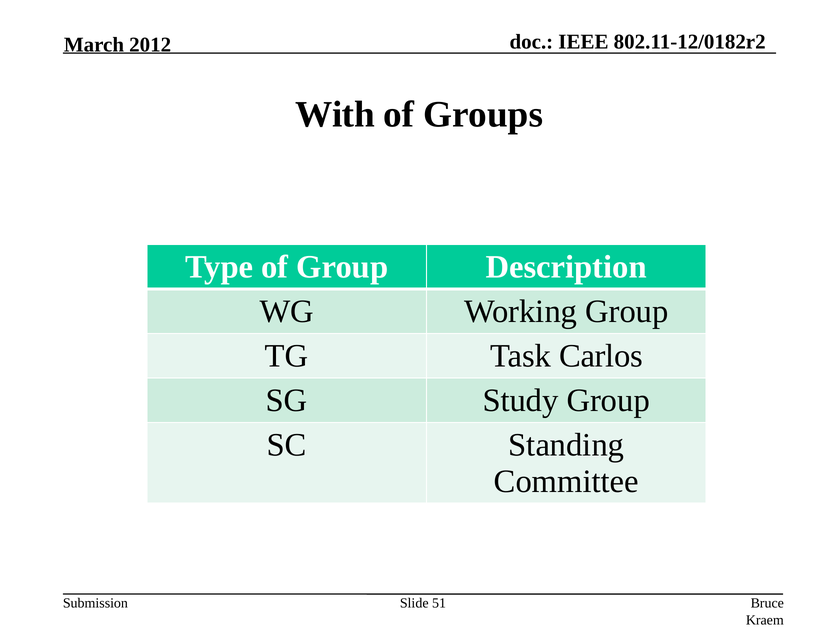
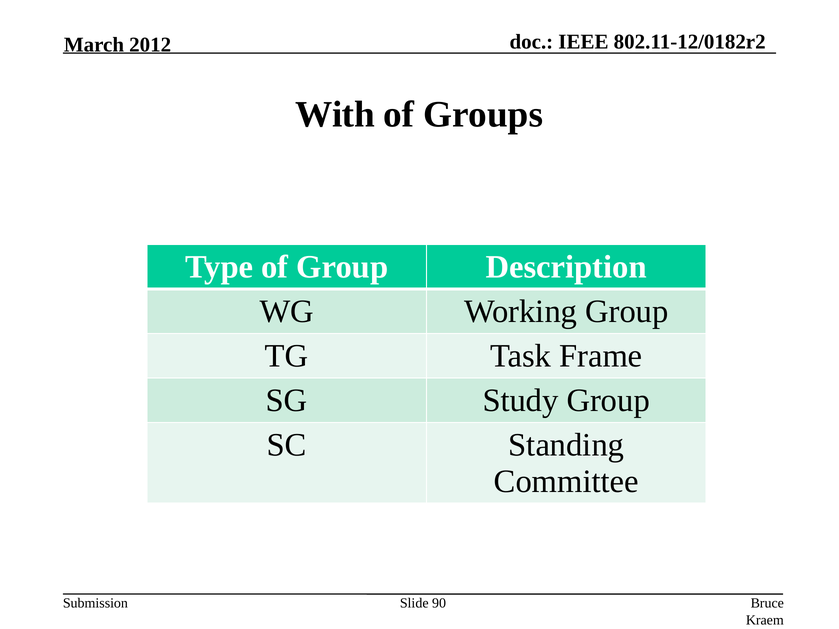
Carlos: Carlos -> Frame
51: 51 -> 90
